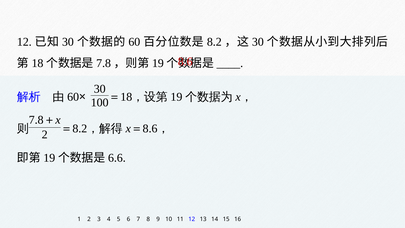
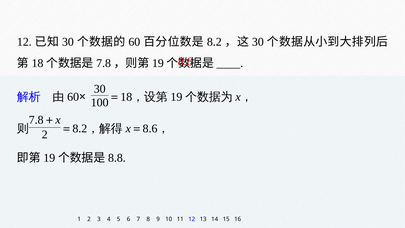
6.6: 6.6 -> 8.8
